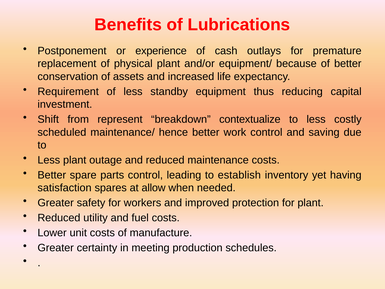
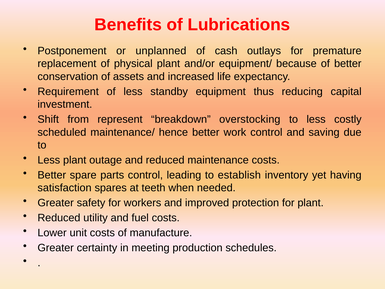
experience: experience -> unplanned
contextualize: contextualize -> overstocking
allow: allow -> teeth
